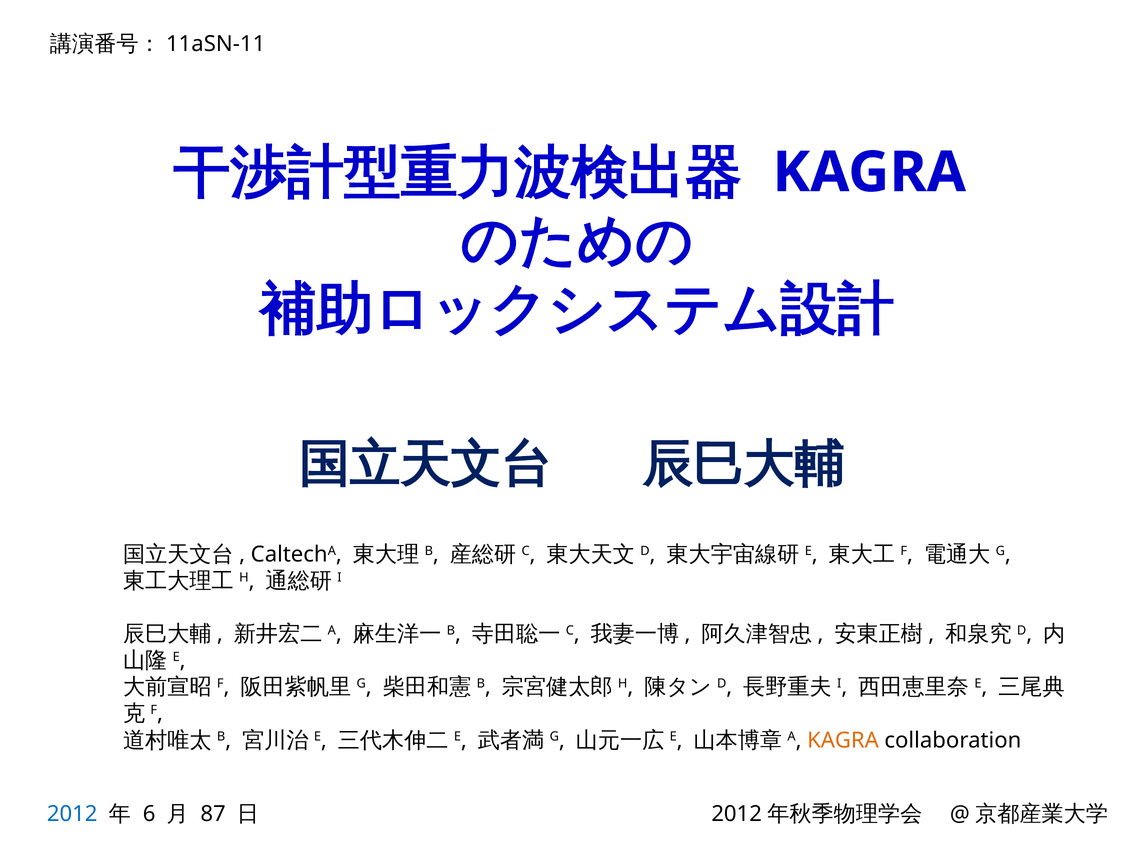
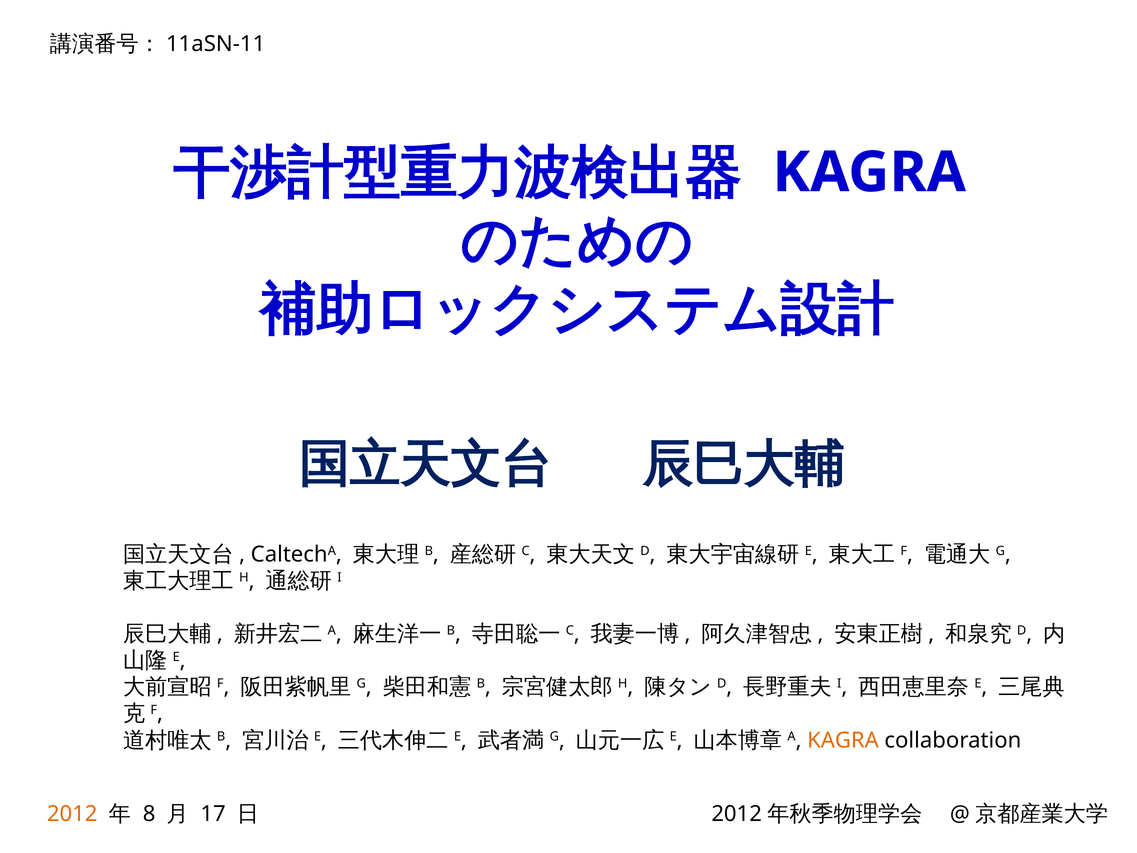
2012 colour: blue -> orange
6: 6 -> 8
87: 87 -> 17
